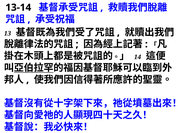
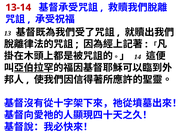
13-14 colour: black -> red
